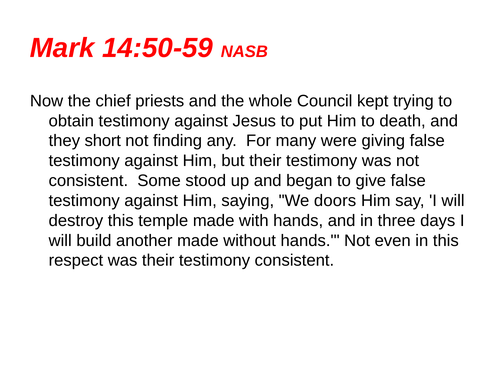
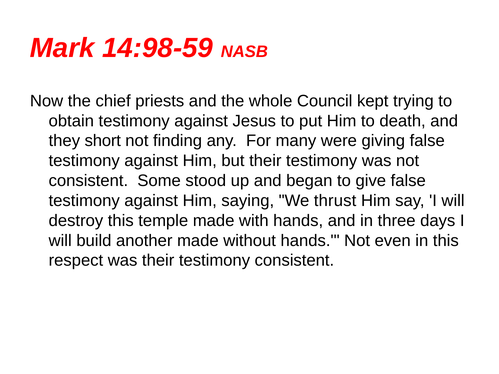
14:50-59: 14:50-59 -> 14:98-59
doors: doors -> thrust
